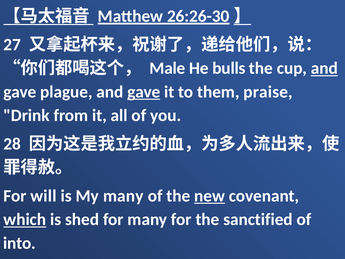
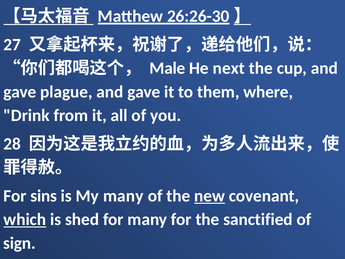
bulls: bulls -> next
and at (324, 68) underline: present -> none
gave at (144, 92) underline: present -> none
praise: praise -> where
will: will -> sins
into: into -> sign
